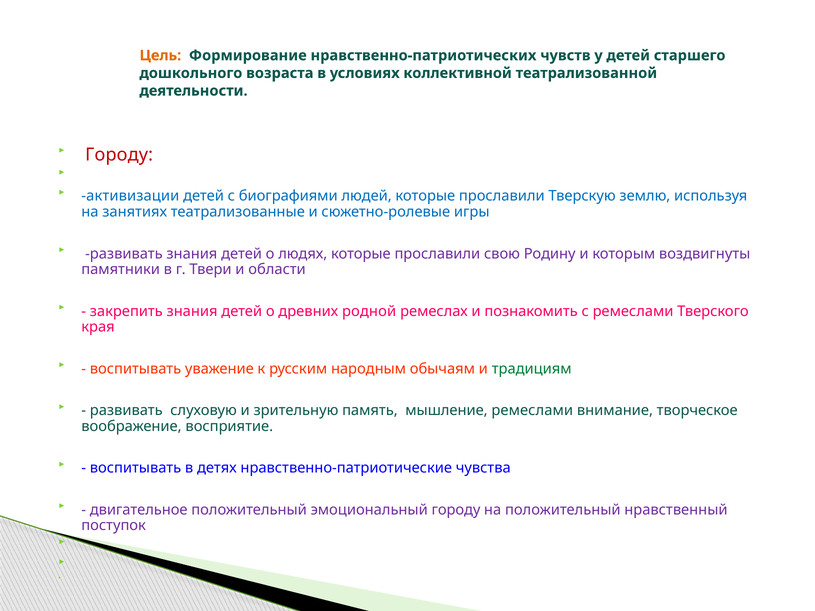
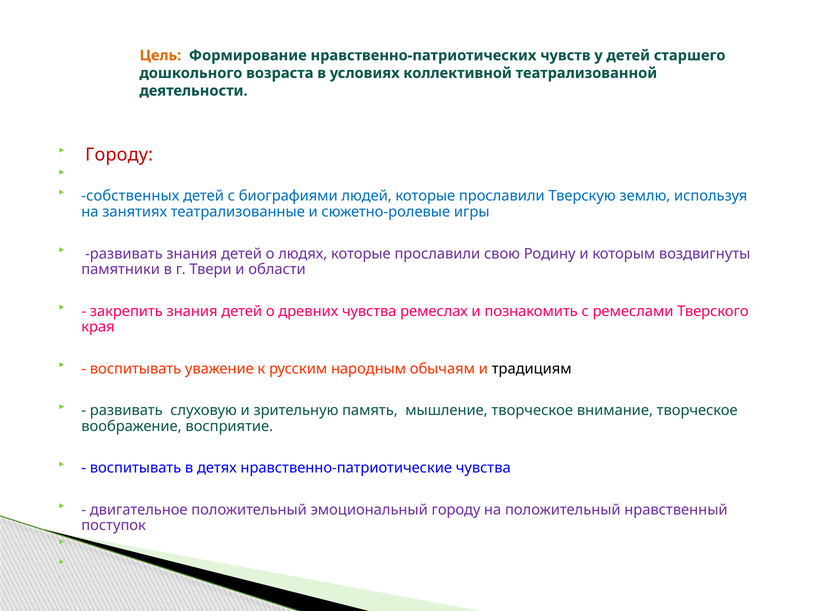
активизации: активизации -> собственных
древних родной: родной -> чувства
традициям colour: green -> black
мышление ремеслами: ремеслами -> творческое
